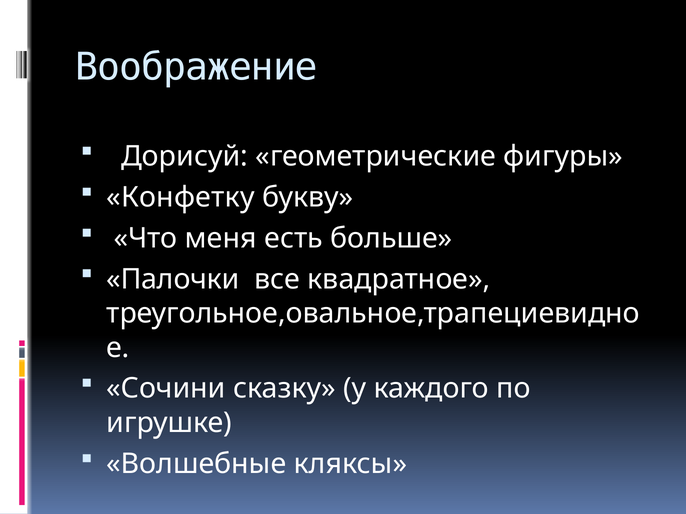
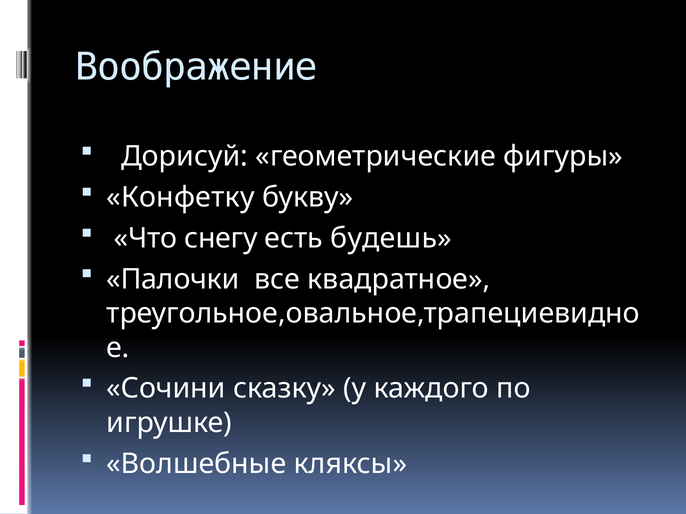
меня: меня -> снегу
больше: больше -> будешь
